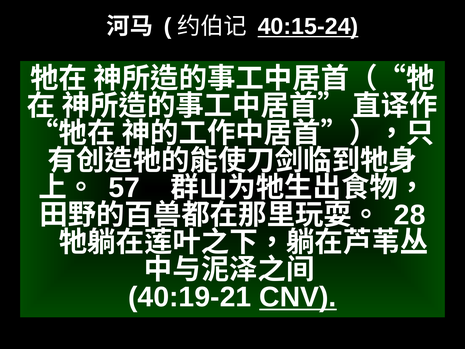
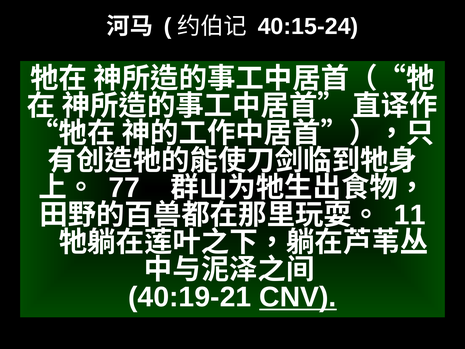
40:15-24 underline: present -> none
57: 57 -> 77
28: 28 -> 11
